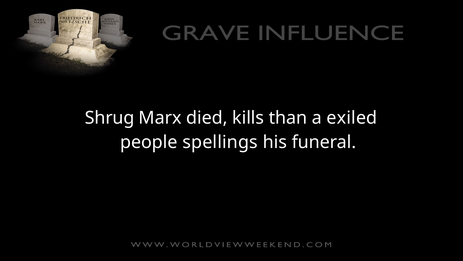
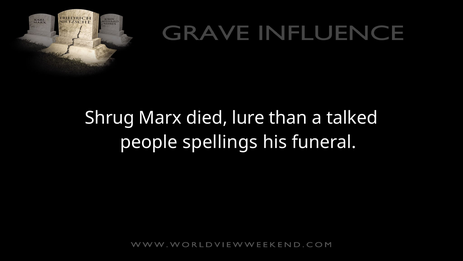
kills: kills -> lure
exiled: exiled -> talked
